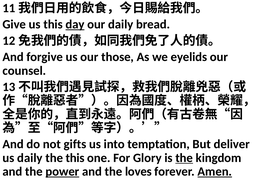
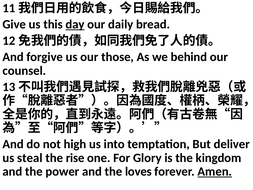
eyelids: eyelids -> behind
gifts: gifts -> high
us daily: daily -> steal
the this: this -> rise
the at (184, 158) underline: present -> none
power underline: present -> none
